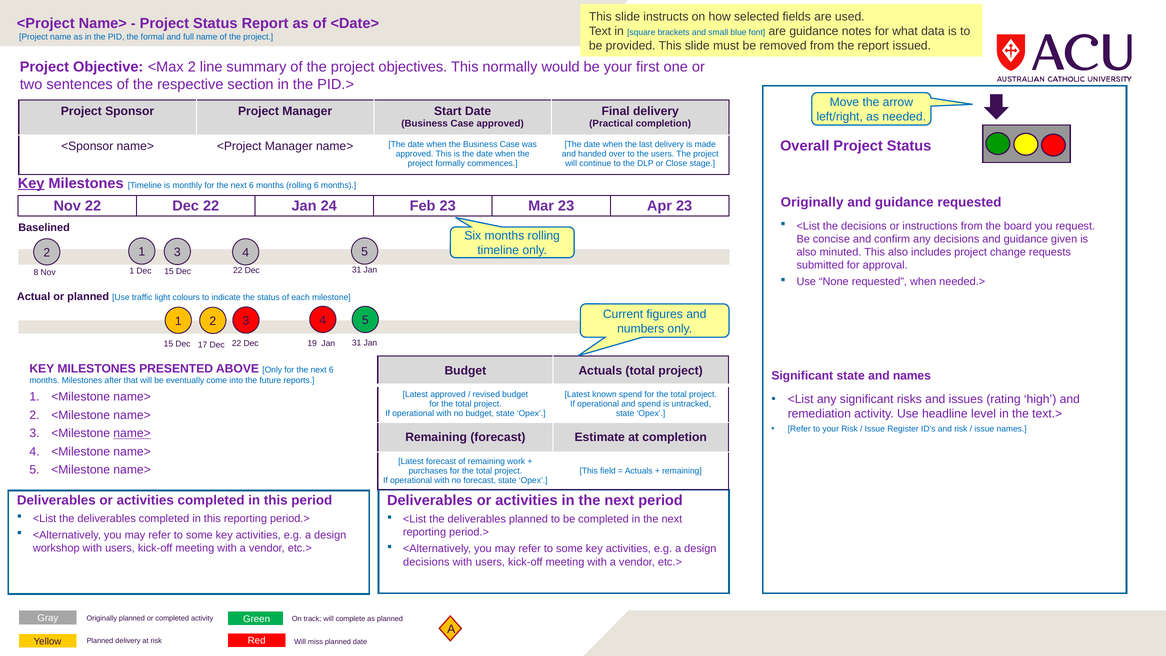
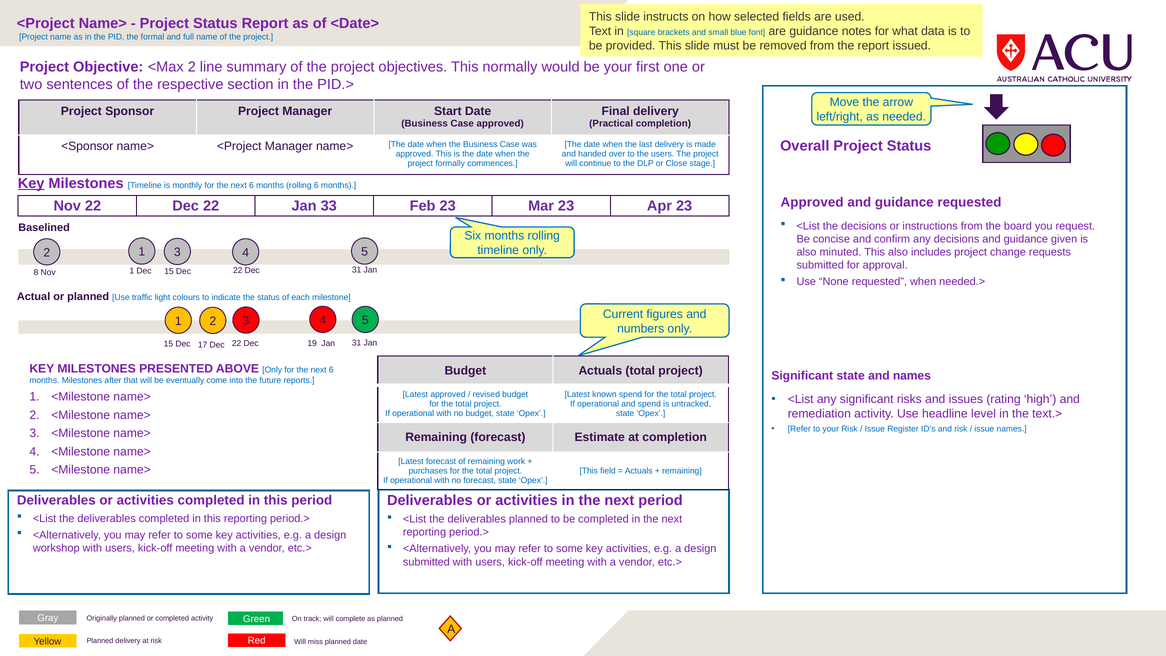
Originally at (812, 202): Originally -> Approved
24: 24 -> 33
name> at (132, 433) underline: present -> none
decisions at (426, 562): decisions -> submitted
